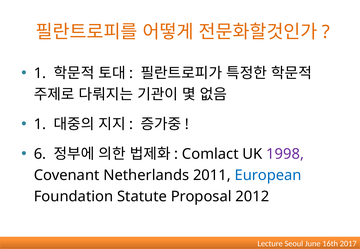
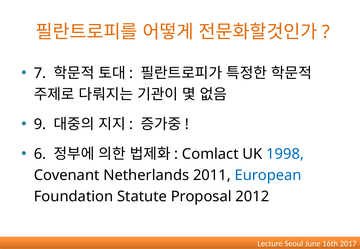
1 at (40, 73): 1 -> 7
1 at (40, 124): 1 -> 9
1998 colour: purple -> blue
